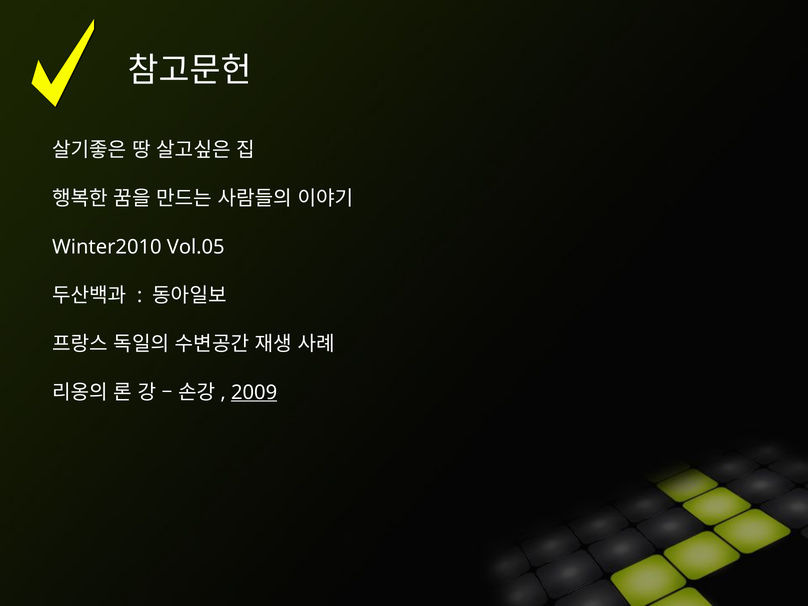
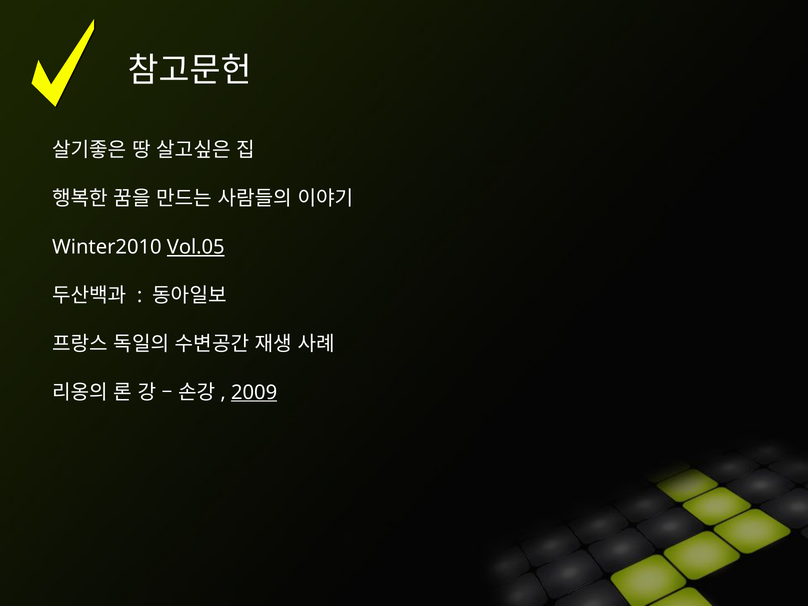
Vol.05 underline: none -> present
